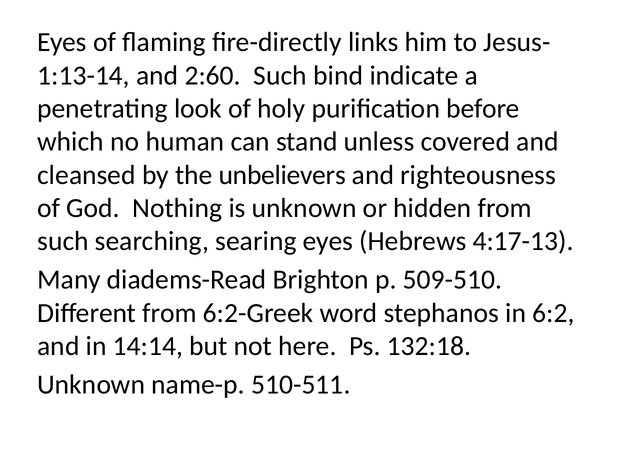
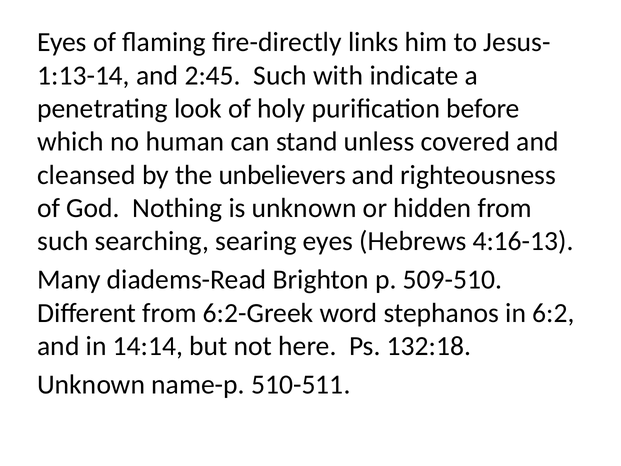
2:60: 2:60 -> 2:45
bind: bind -> with
4:17-13: 4:17-13 -> 4:16-13
